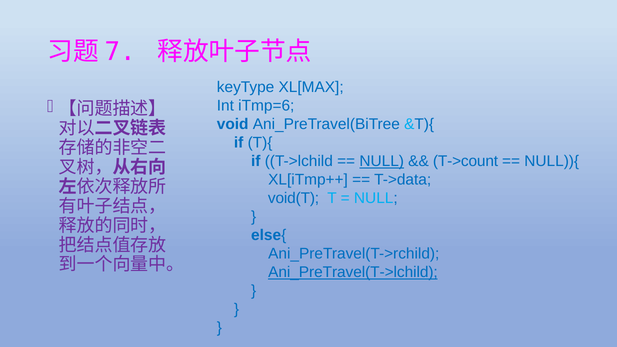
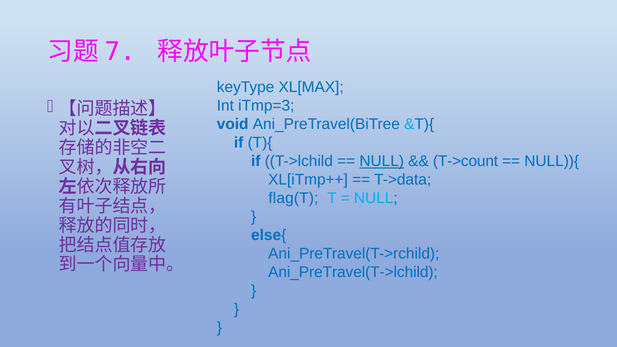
iTmp=6: iTmp=6 -> iTmp=3
void(T: void(T -> flag(T
Ani_PreTravel(T->lchild underline: present -> none
